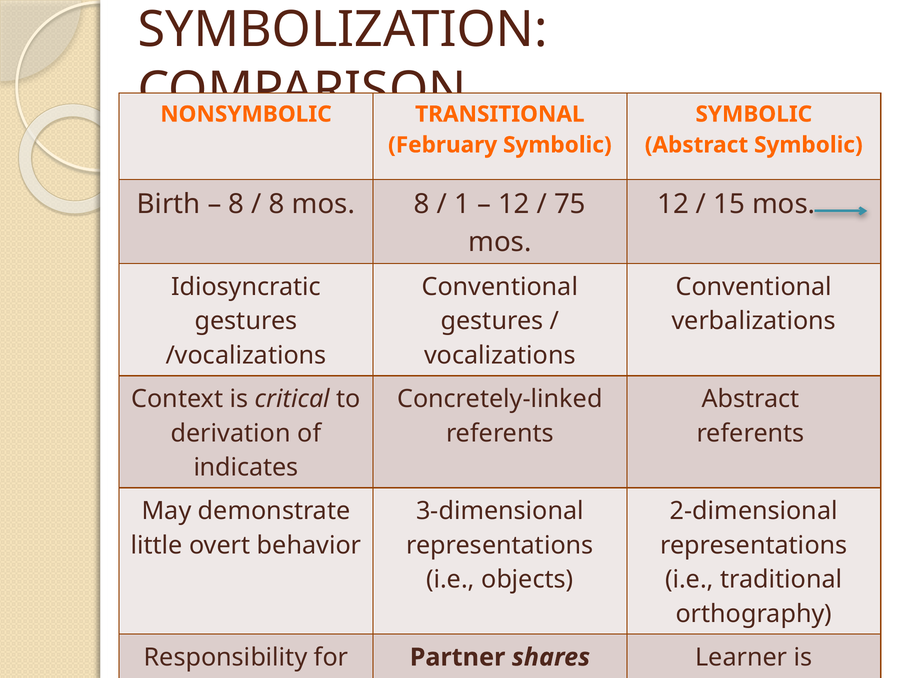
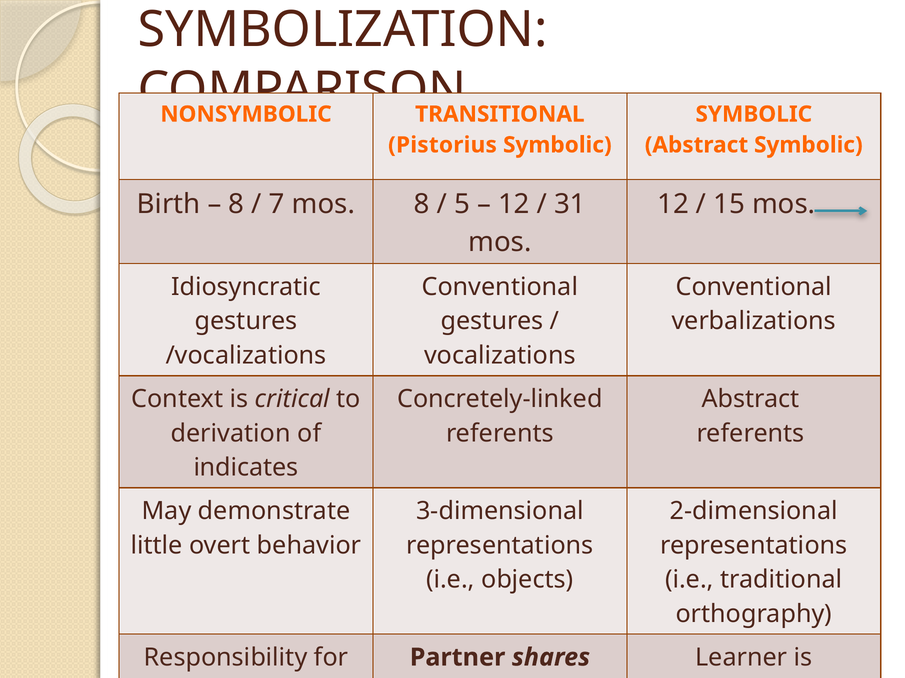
February: February -> Pistorius
8 at (277, 204): 8 -> 7
1: 1 -> 5
75: 75 -> 31
